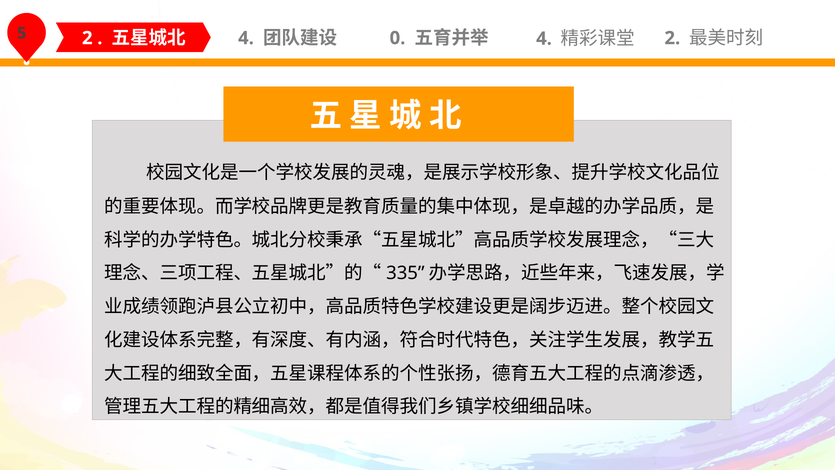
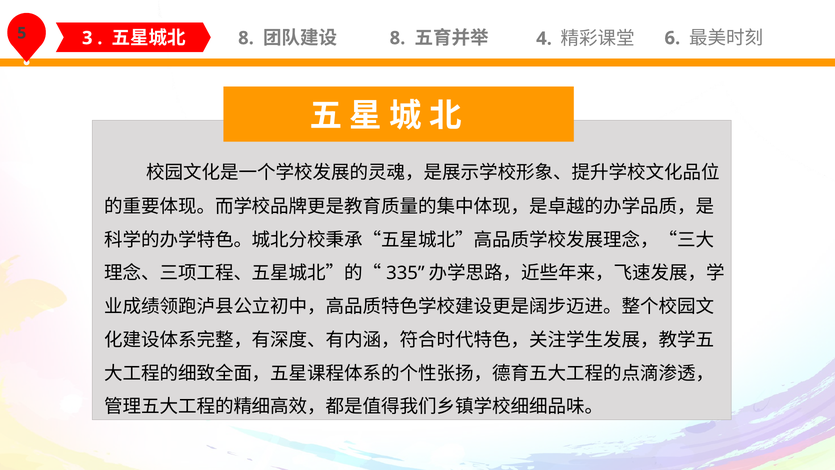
5 2: 2 -> 3
4 at (246, 38): 4 -> 8
0 at (397, 38): 0 -> 8
2 at (672, 38): 2 -> 6
